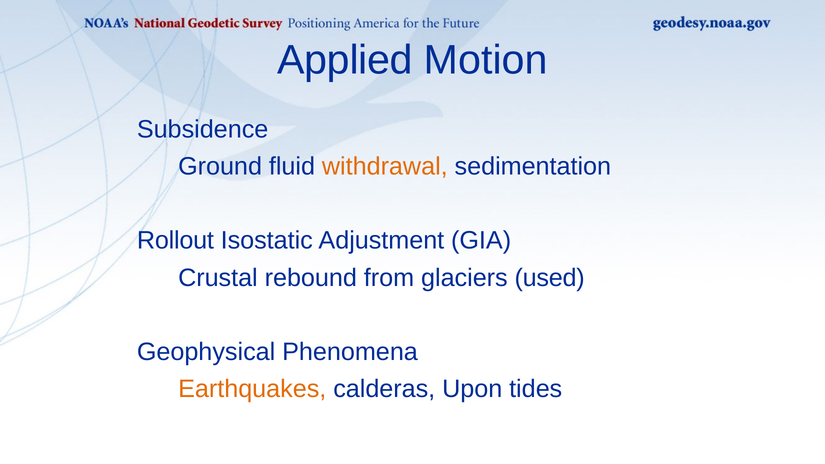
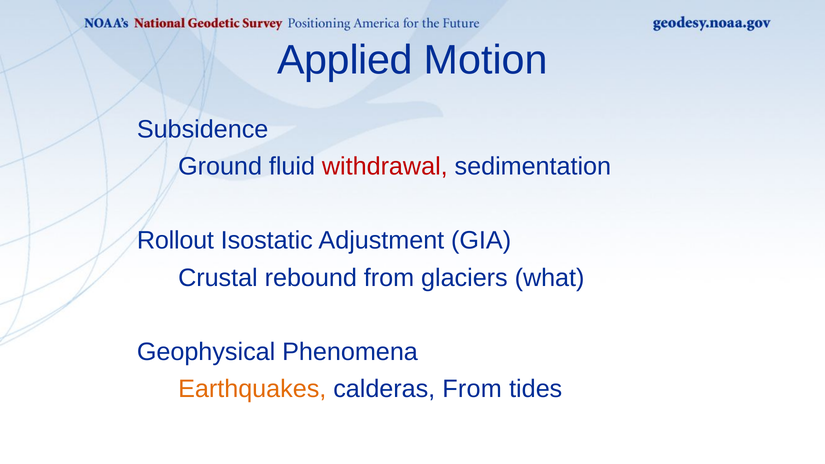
withdrawal colour: orange -> red
used: used -> what
calderas Upon: Upon -> From
